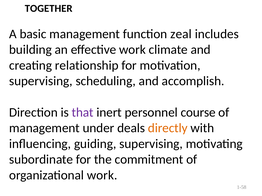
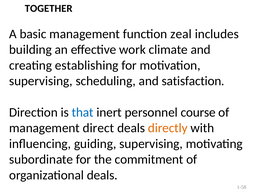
relationship: relationship -> establishing
accomplish: accomplish -> satisfaction
that colour: purple -> blue
under: under -> direct
organizational work: work -> deals
